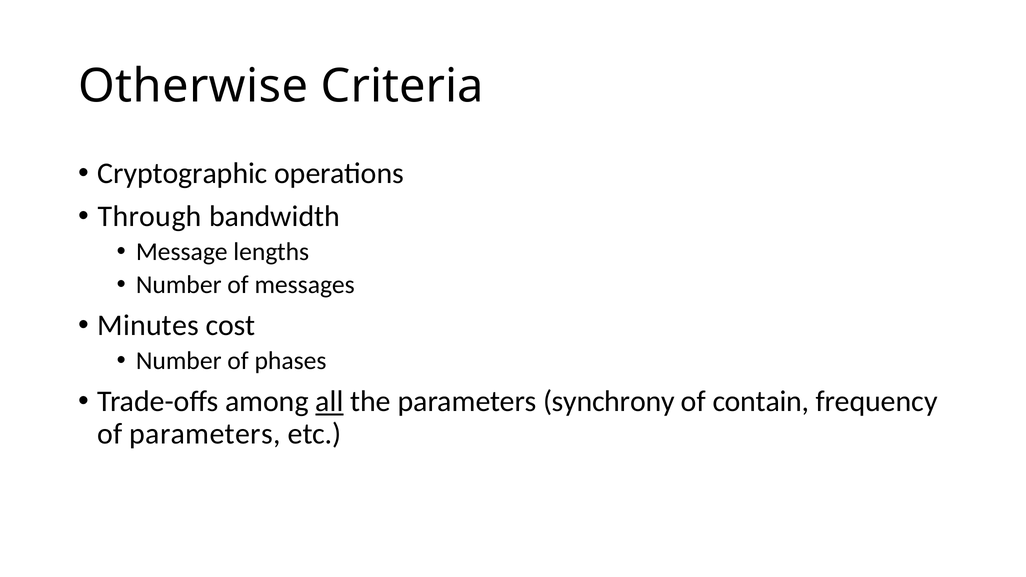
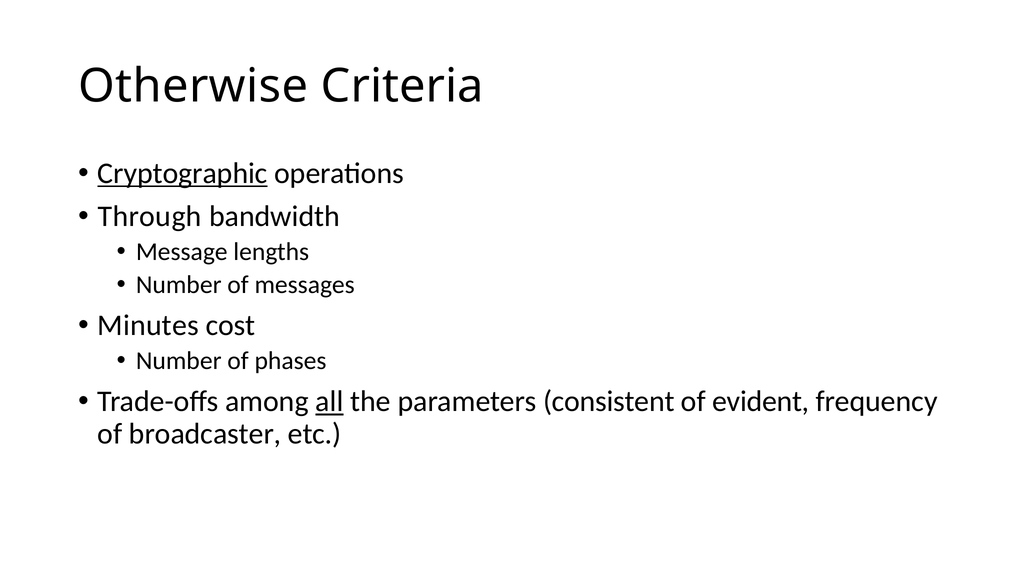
Cryptographic underline: none -> present
synchrony: synchrony -> consistent
contain: contain -> evident
of parameters: parameters -> broadcaster
